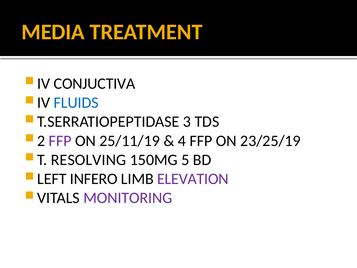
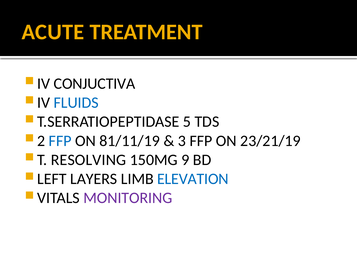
MEDIA: MEDIA -> ACUTE
3: 3 -> 5
FFP at (60, 141) colour: purple -> blue
25/11/19: 25/11/19 -> 81/11/19
4: 4 -> 3
23/25/19: 23/25/19 -> 23/21/19
5: 5 -> 9
INFERO: INFERO -> LAYERS
ELEVATION colour: purple -> blue
